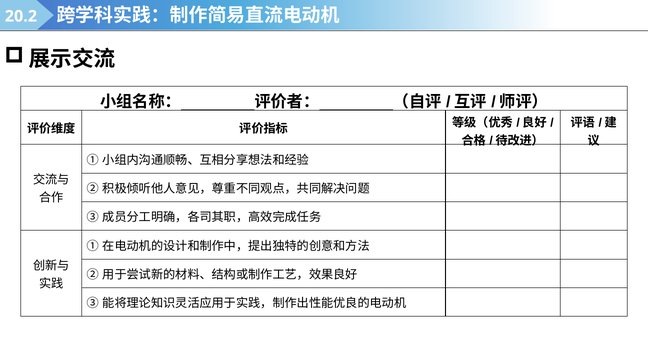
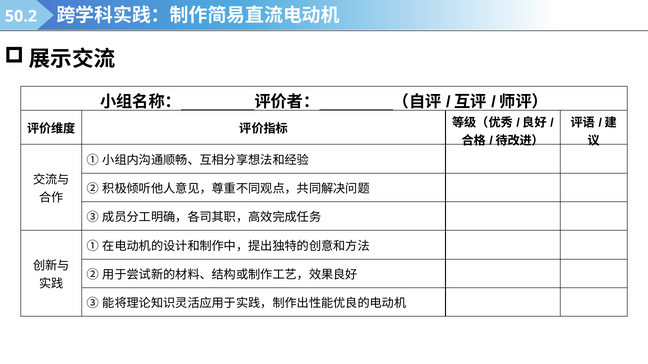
20.2: 20.2 -> 50.2
